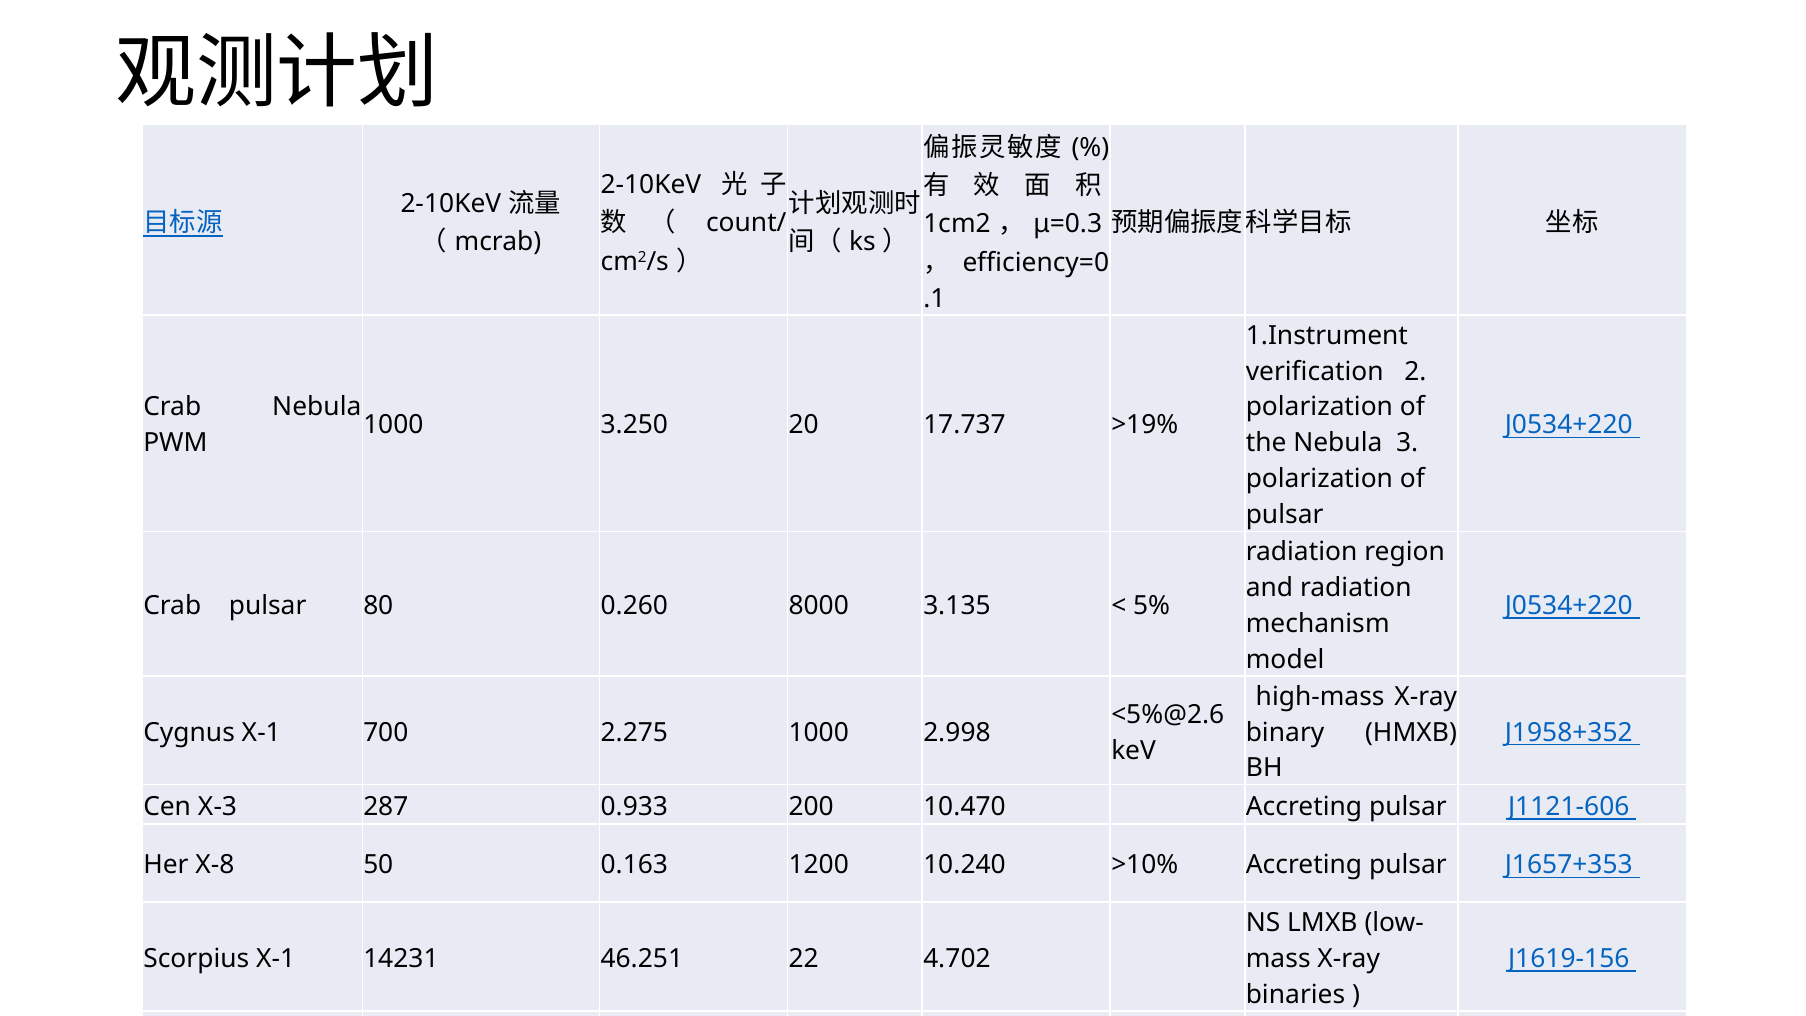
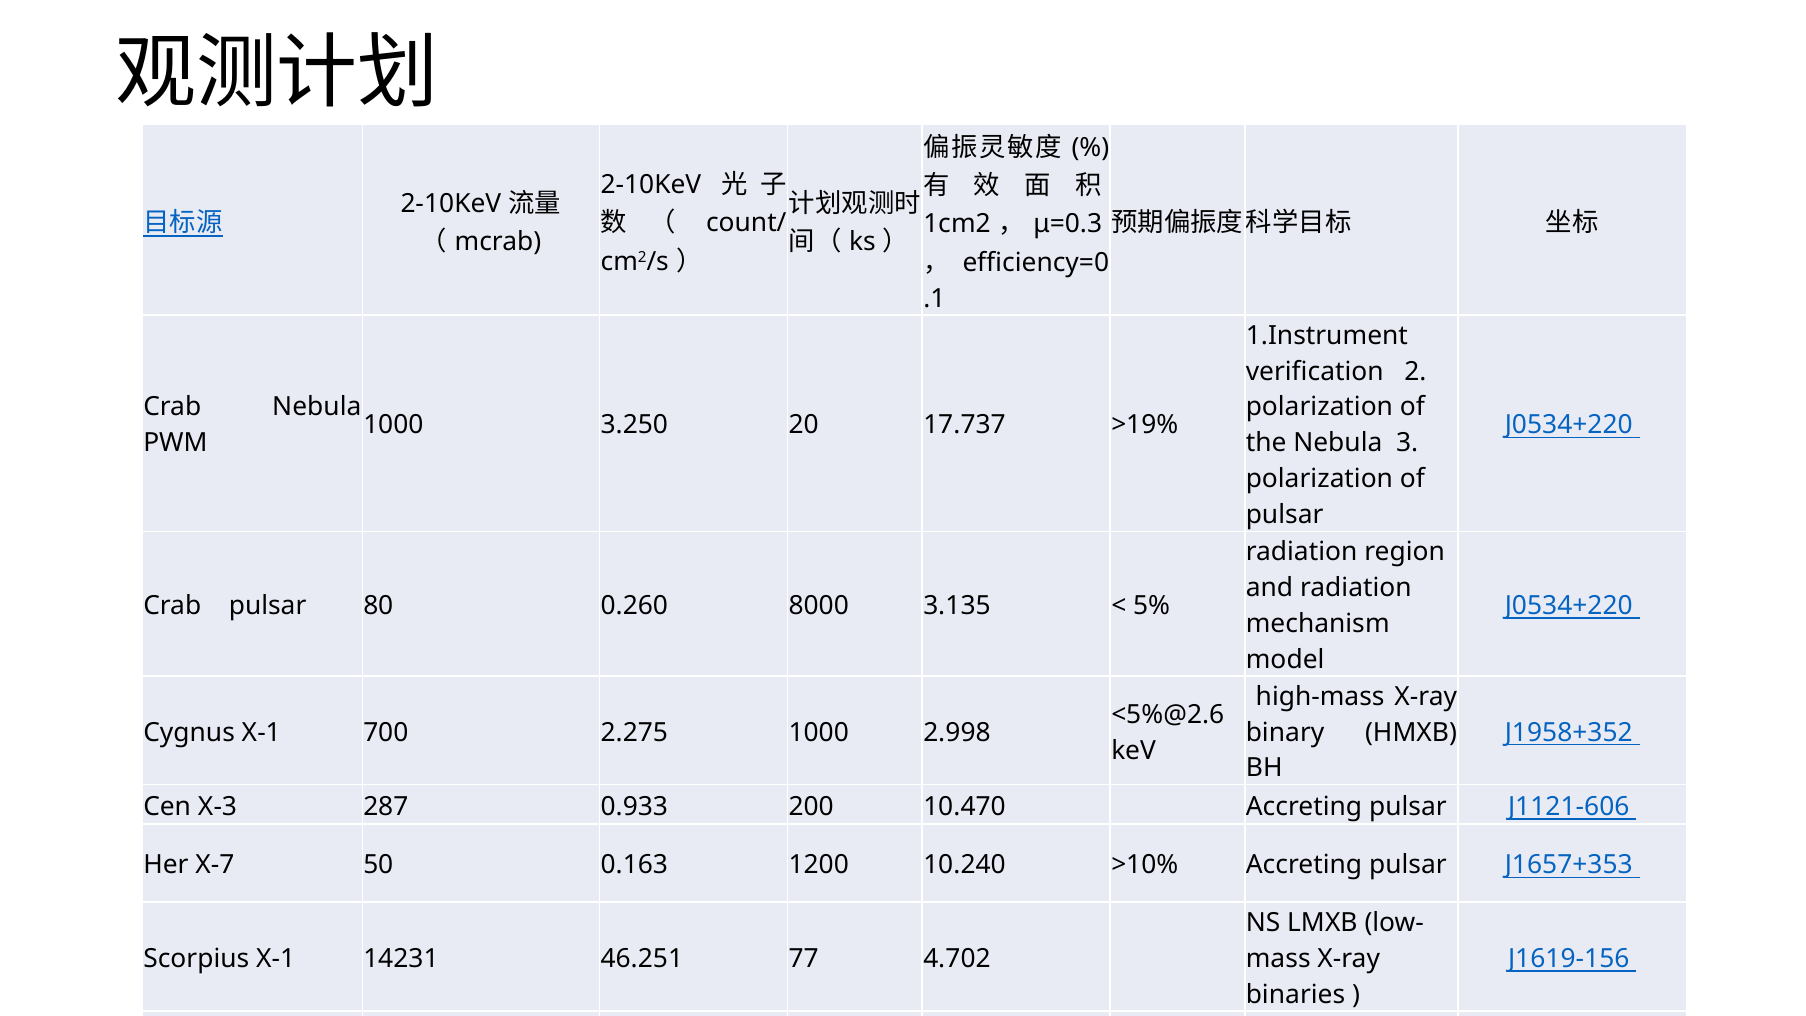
X-8: X-8 -> X-7
22: 22 -> 77
